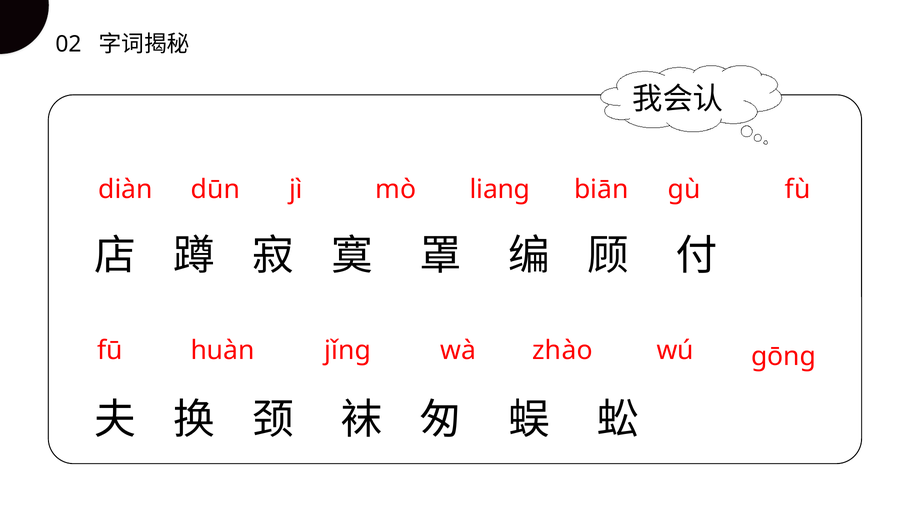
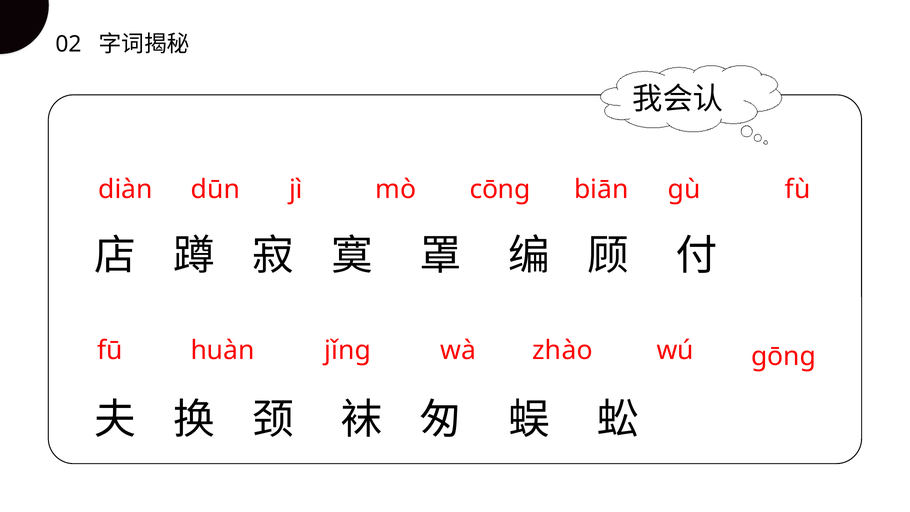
liang: liang -> cōnɡ
